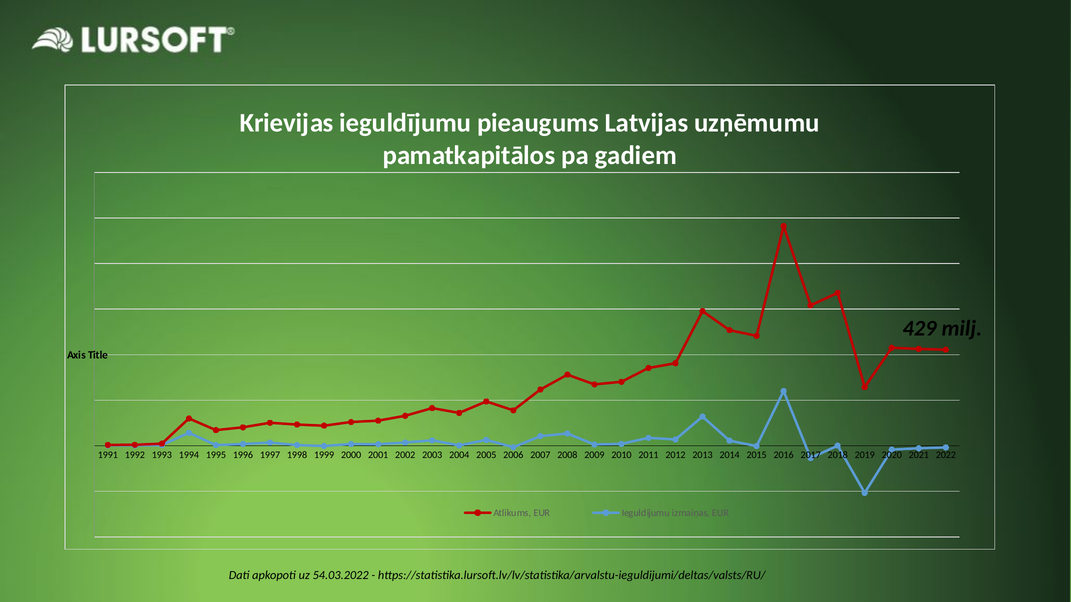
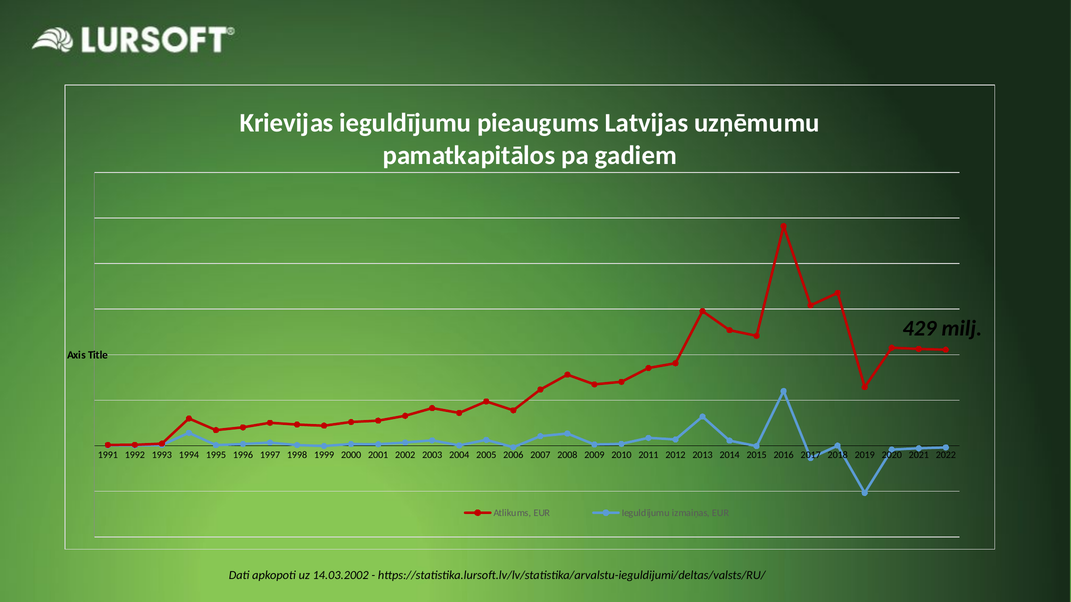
54.03.2022: 54.03.2022 -> 14.03.2002
